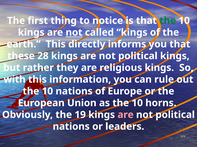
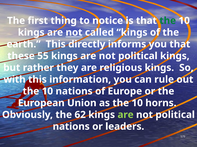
28: 28 -> 55
19: 19 -> 62
are at (126, 115) colour: pink -> light green
